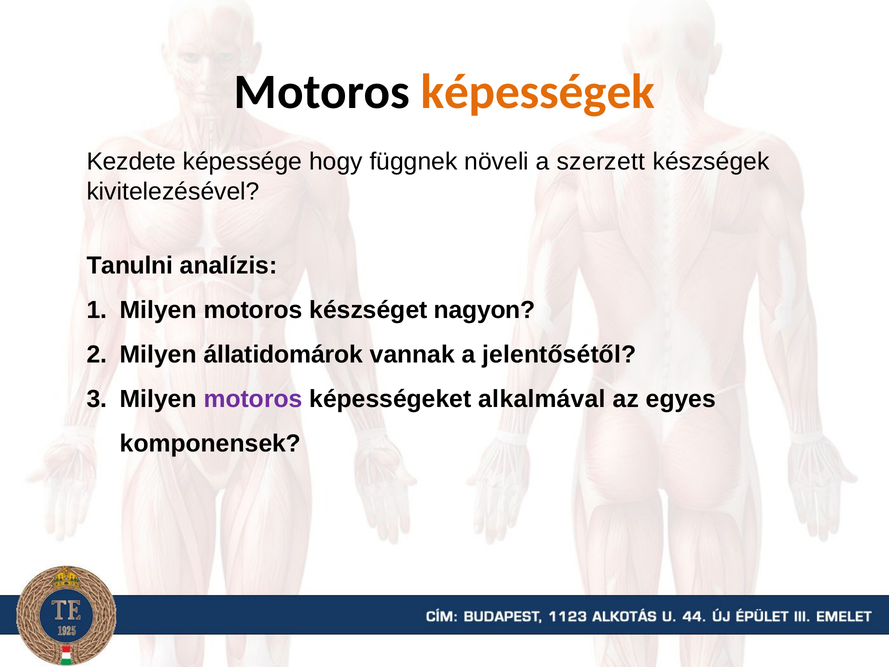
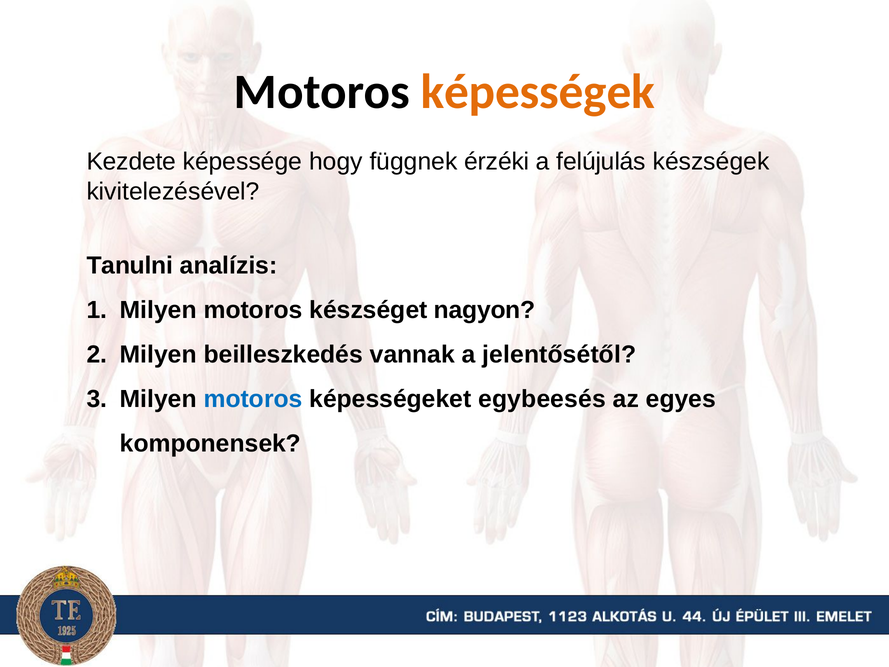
növeli: növeli -> érzéki
szerzett: szerzett -> felújulás
állatidomárok: állatidomárok -> beilleszkedés
motoros at (253, 399) colour: purple -> blue
alkalmával: alkalmával -> egybeesés
